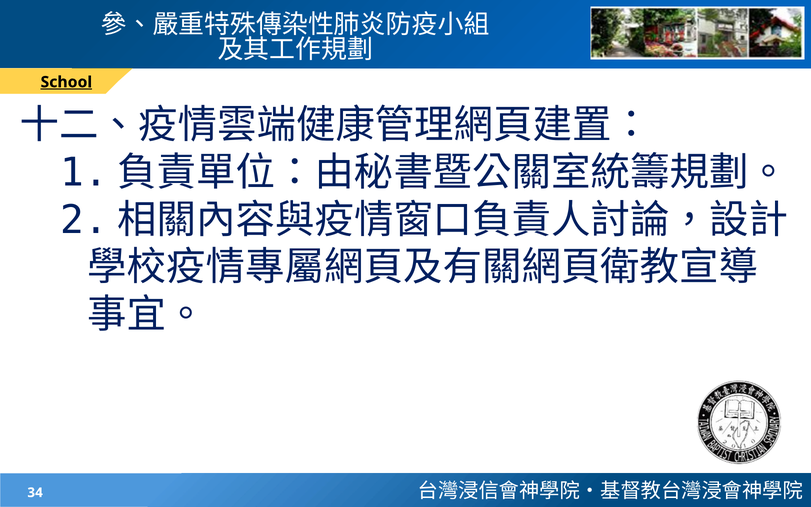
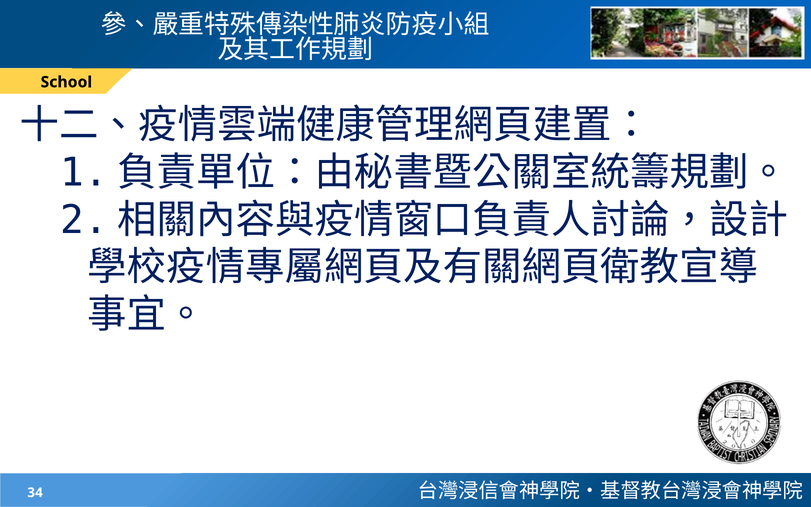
School underline: present -> none
